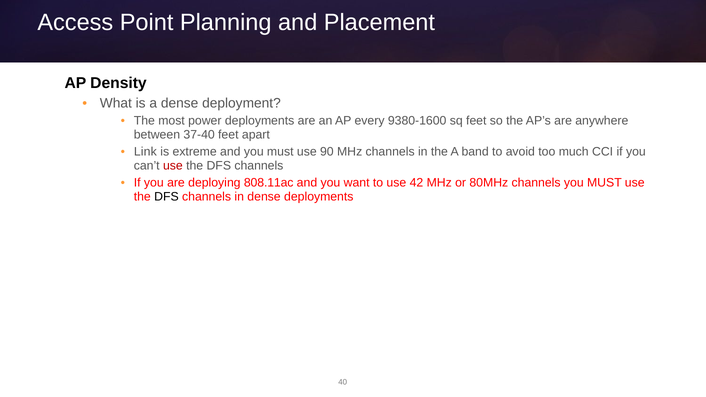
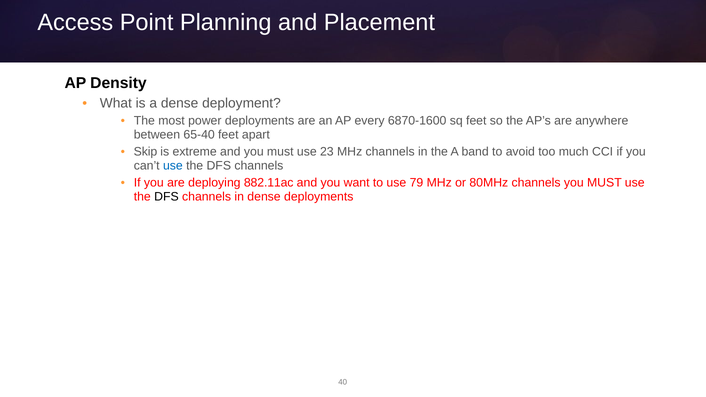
9380-1600: 9380-1600 -> 6870-1600
37-40: 37-40 -> 65-40
Link: Link -> Skip
90: 90 -> 23
use at (173, 166) colour: red -> blue
808.11ac: 808.11ac -> 882.11ac
42: 42 -> 79
